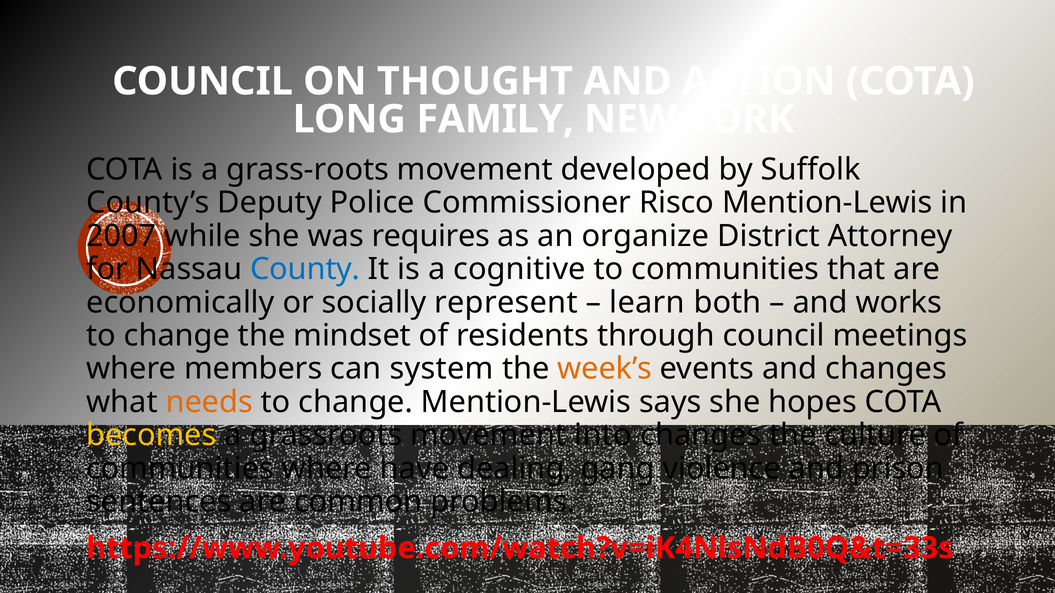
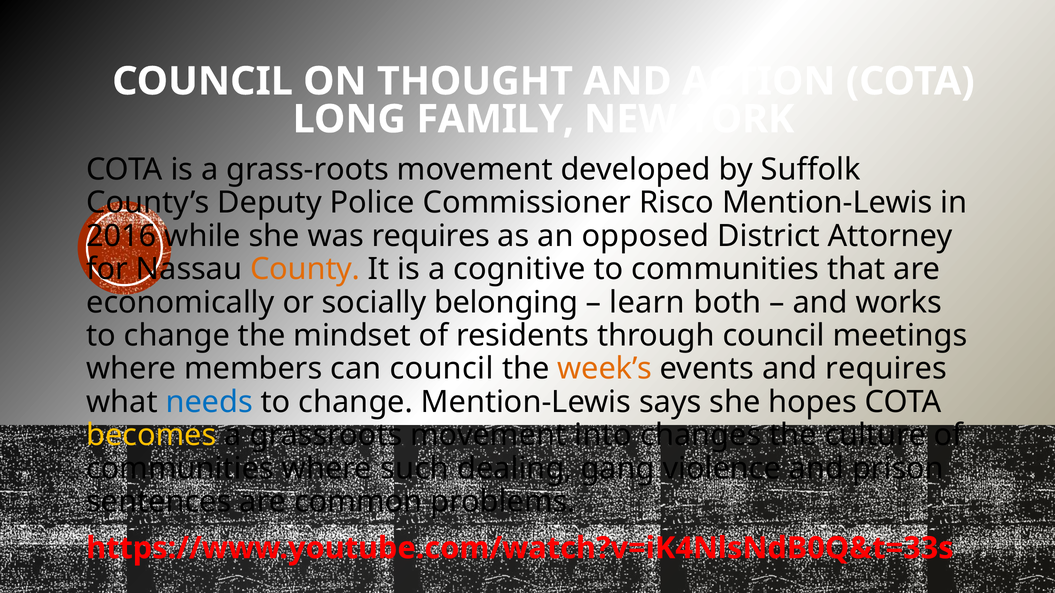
2007: 2007 -> 2016
organize: organize -> opposed
County colour: blue -> orange
represent: represent -> belonging
can system: system -> council
and changes: changes -> requires
needs colour: orange -> blue
have: have -> such
